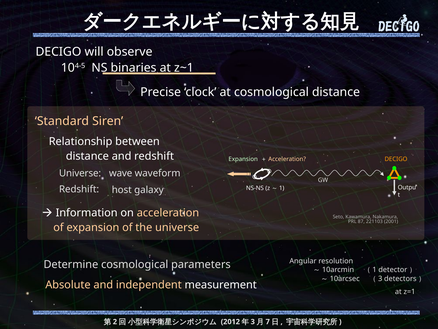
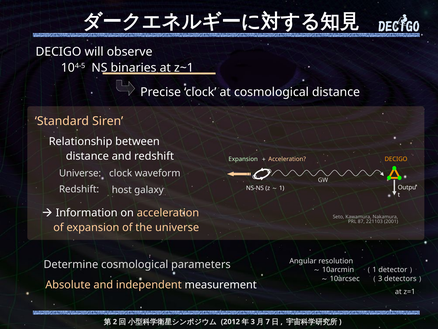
wave at (121, 173): wave -> clock
